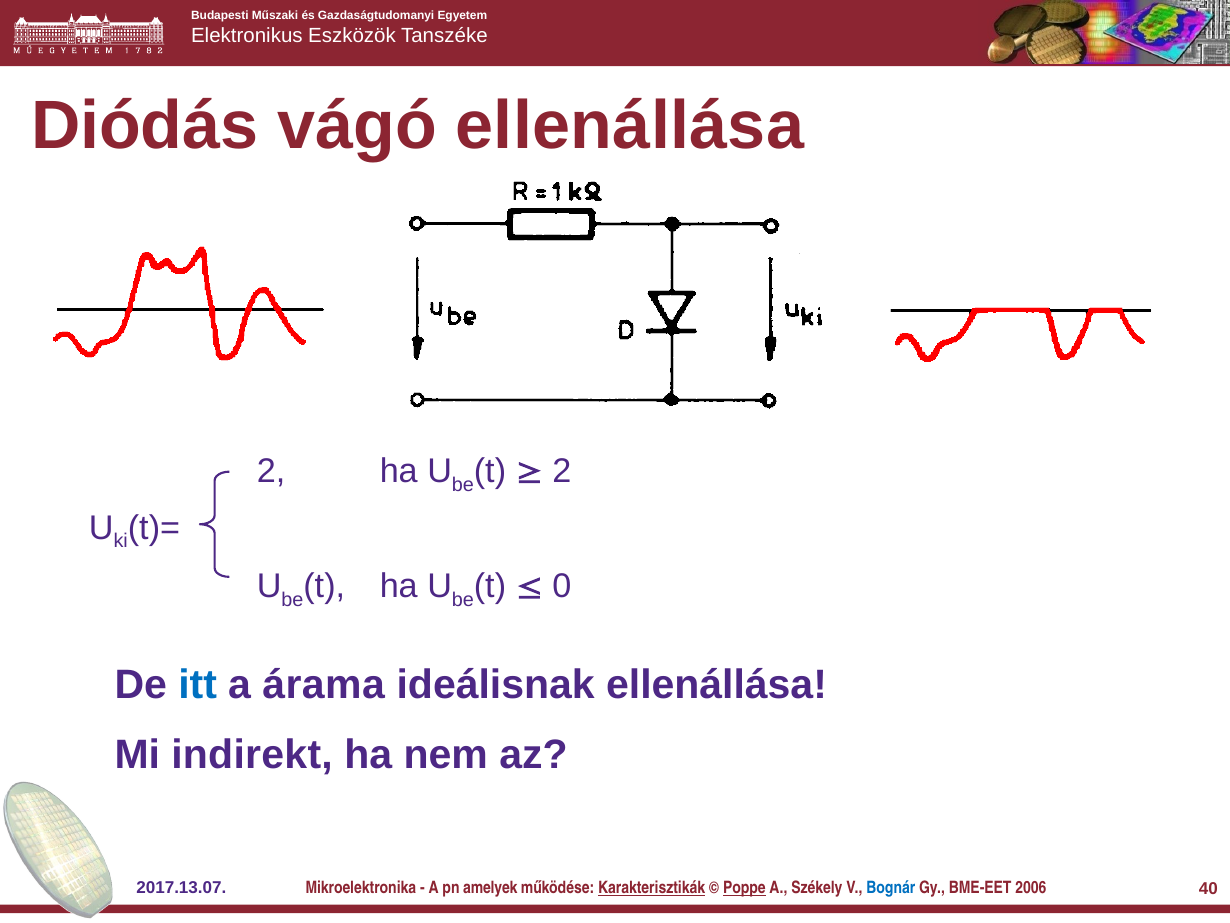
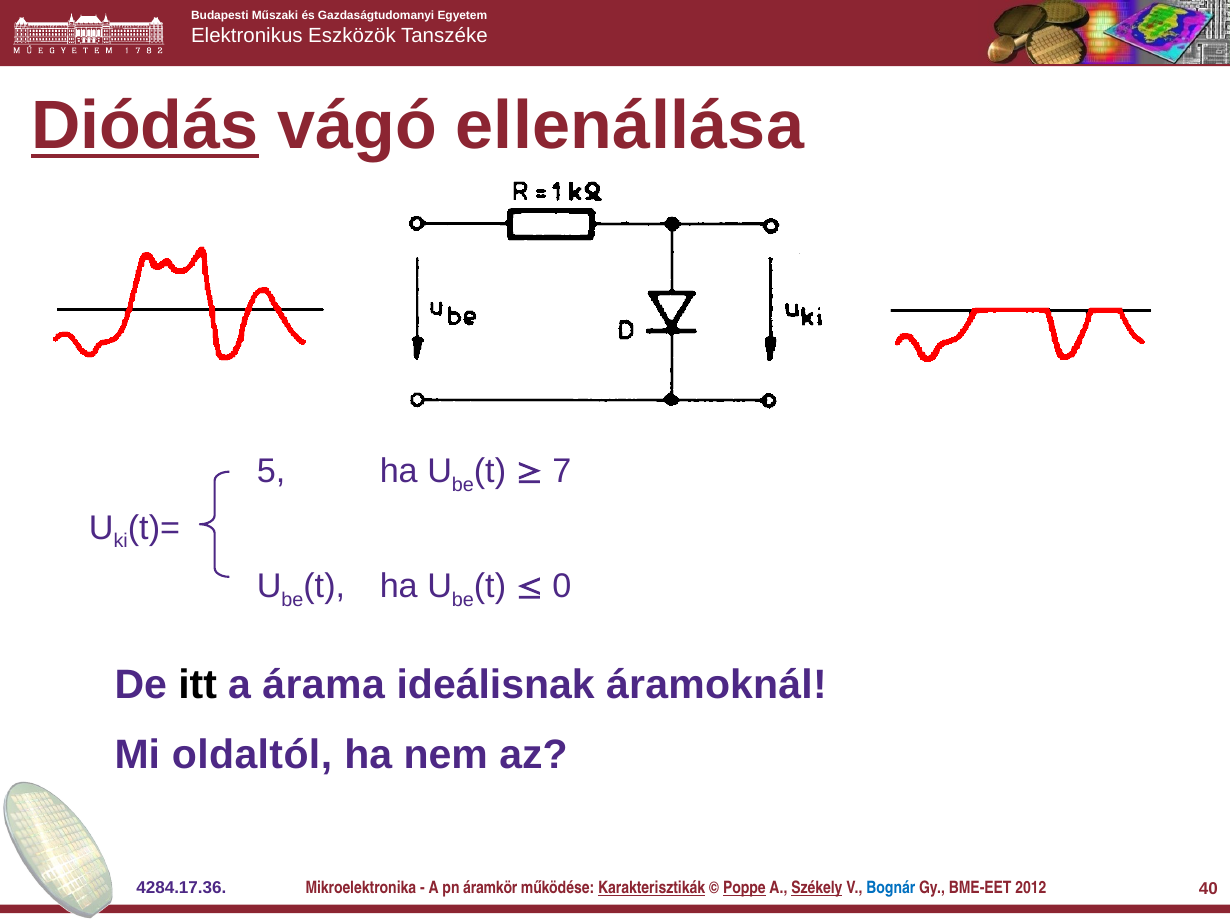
Diódás underline: none -> present
2 at (271, 471): 2 -> 5
2 at (562, 471): 2 -> 7
itt colour: blue -> black
ideálisnak ellenállása: ellenállása -> áramoknál
indirekt: indirekt -> oldaltól
2017.13.07: 2017.13.07 -> 4284.17.36
amelyek: amelyek -> áramkör
Székely underline: none -> present
2006: 2006 -> 2012
